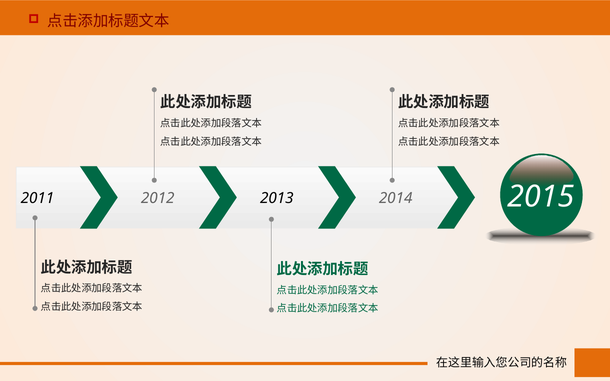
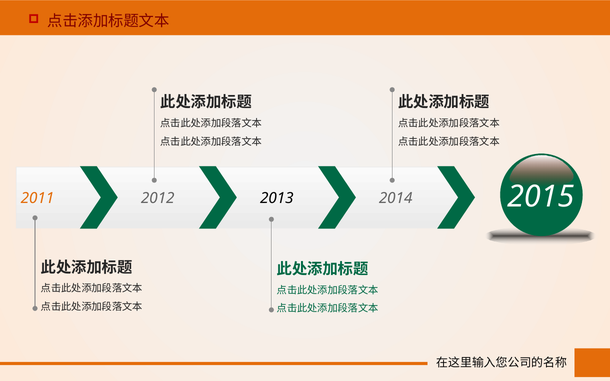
2011 colour: black -> orange
